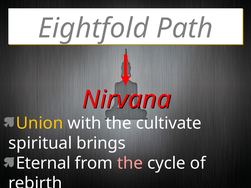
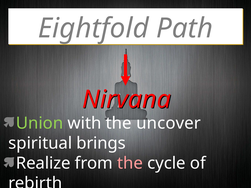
Union colour: yellow -> light green
cultivate: cultivate -> uncover
Eternal: Eternal -> Realize
